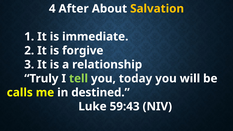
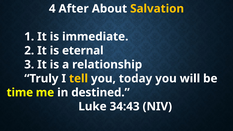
forgive: forgive -> eternal
tell colour: light green -> yellow
calls: calls -> time
59:43: 59:43 -> 34:43
